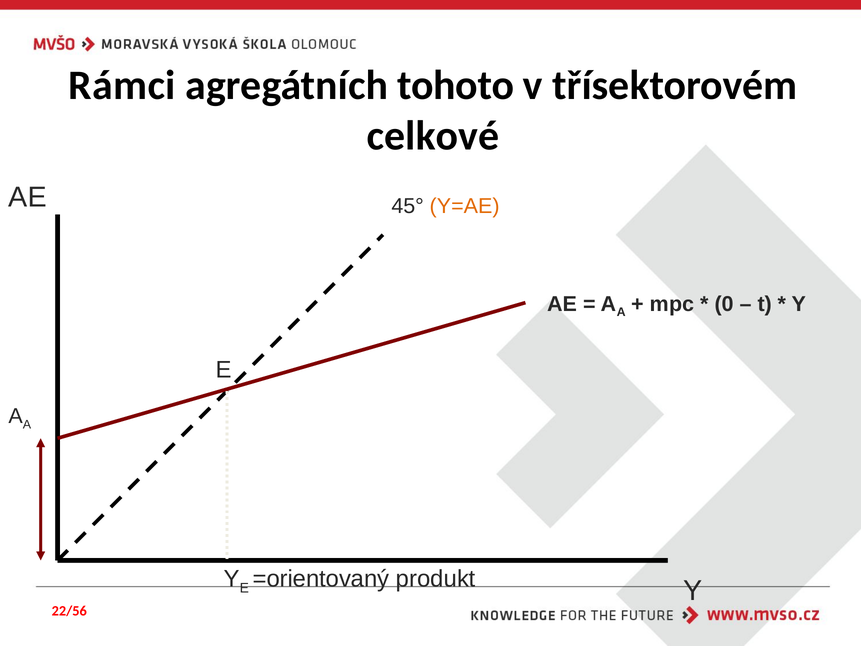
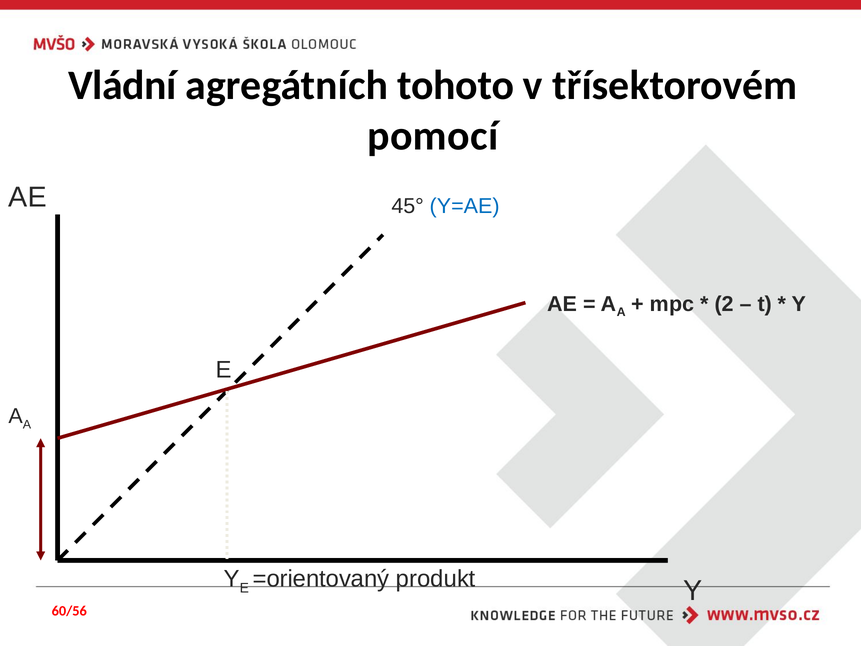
Rámci: Rámci -> Vládní
celkové: celkové -> pomocí
Y=AE colour: orange -> blue
0: 0 -> 2
22/56: 22/56 -> 60/56
